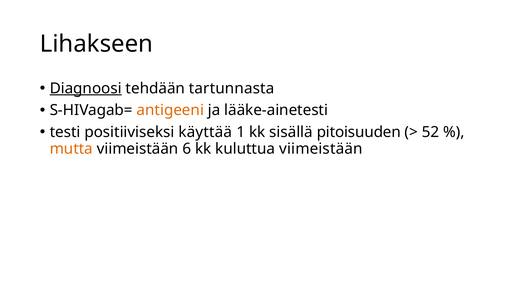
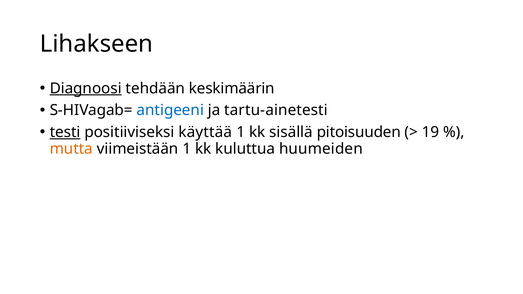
tartunnasta: tartunnasta -> keskimäärin
antigeeni colour: orange -> blue
lääke-ainetesti: lääke-ainetesti -> tartu-ainetesti
testi underline: none -> present
52: 52 -> 19
viimeistään 6: 6 -> 1
kuluttua viimeistään: viimeistään -> huumeiden
